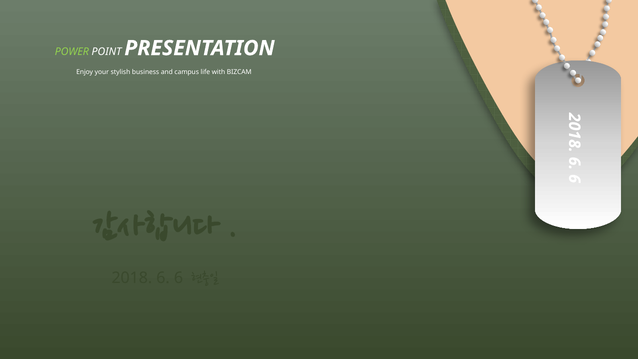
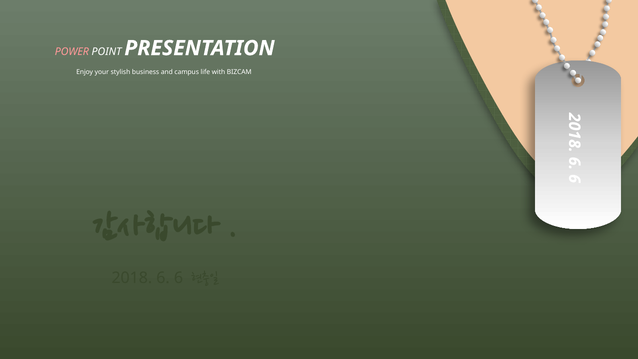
POWER colour: light green -> pink
